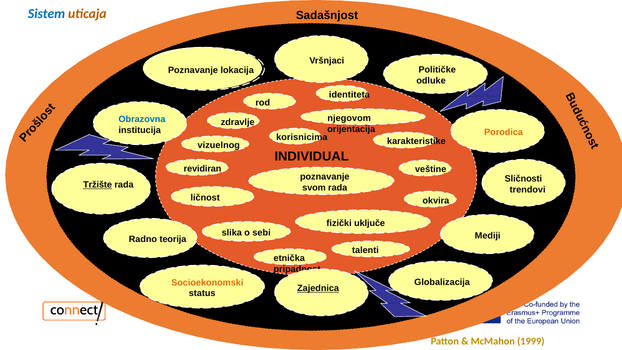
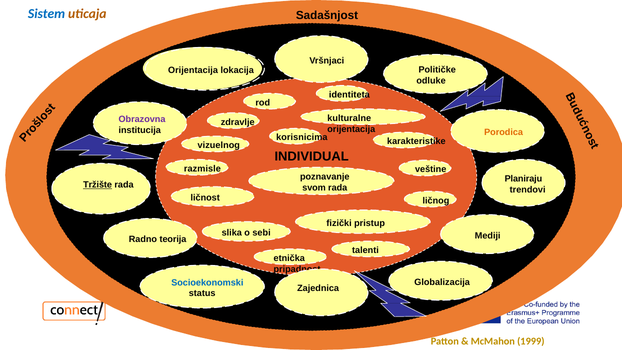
Poznavanje at (193, 70): Poznavanje -> Orijentacija
Obrazovna colour: blue -> purple
njegovom: njegovom -> kulturalne
revidiran: revidiran -> razmisle
Sličnosti: Sličnosti -> Planiraju
okvira: okvira -> ličnog
uključe: uključe -> pristup
Socioekonomski colour: orange -> blue
Zajednica underline: present -> none
